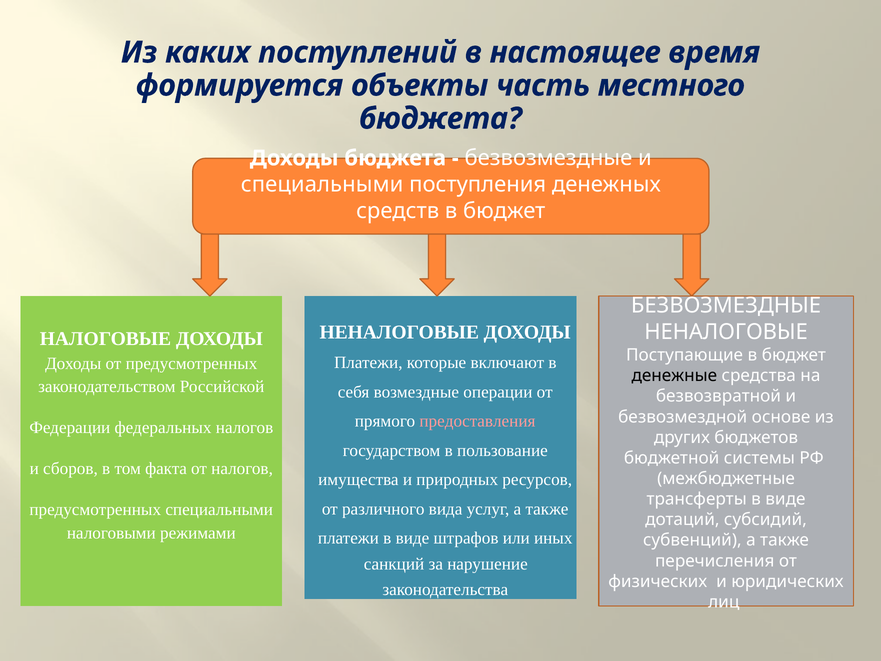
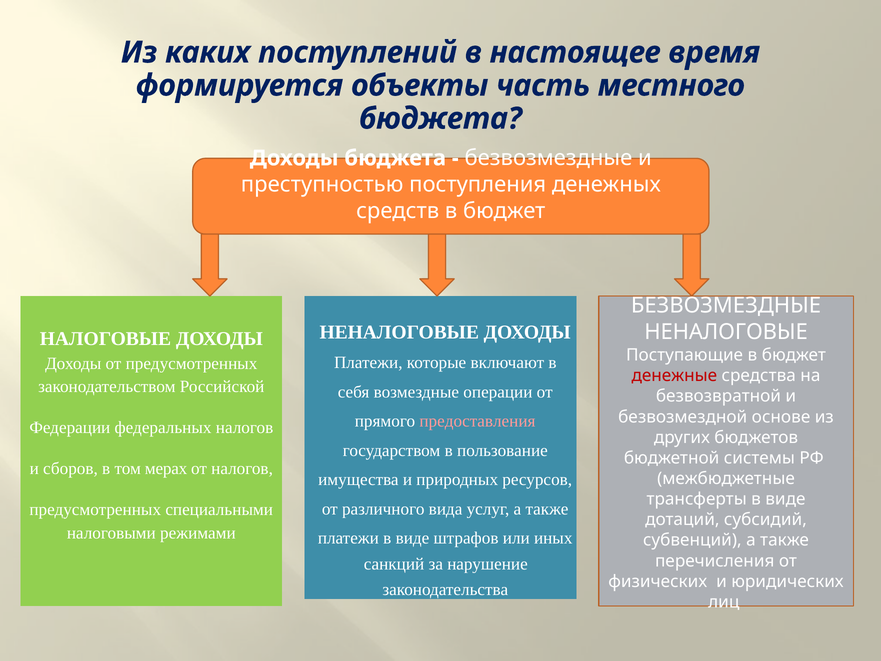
специальными at (322, 184): специальными -> преступностью
денежные colour: black -> red
факта: факта -> мерах
